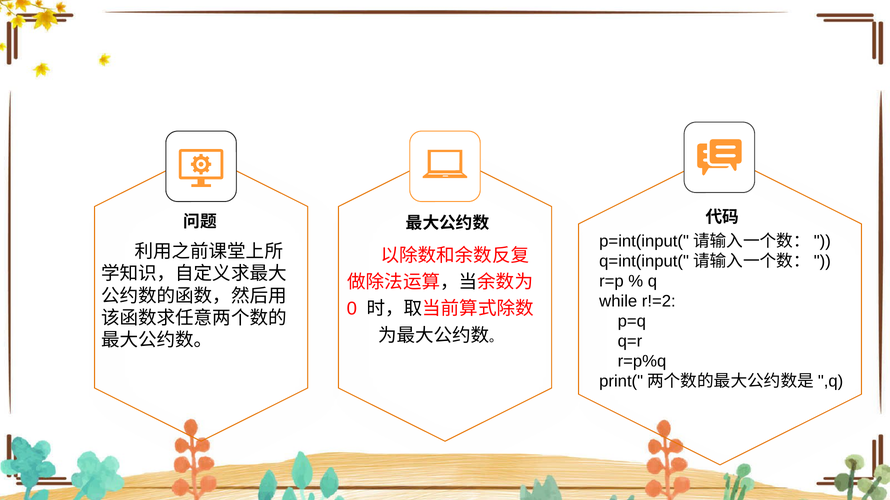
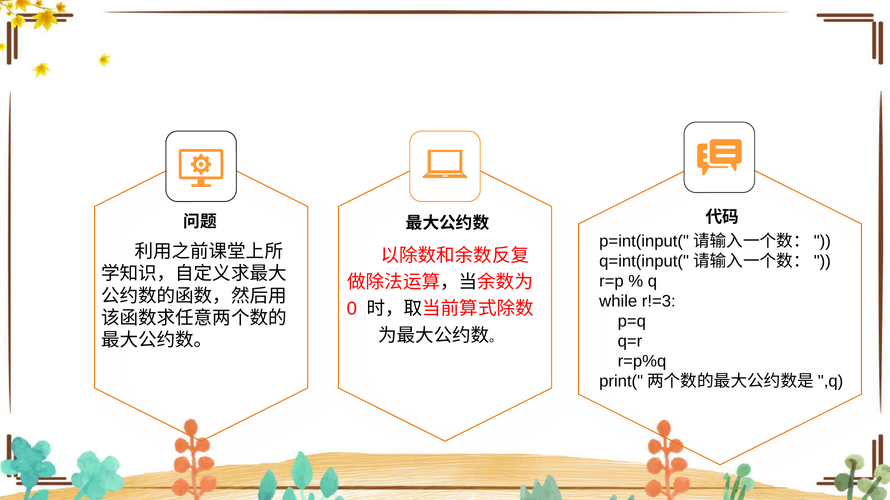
r!=2: r!=2 -> r!=3
